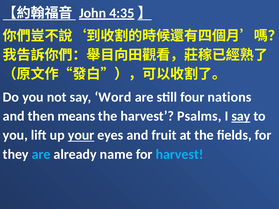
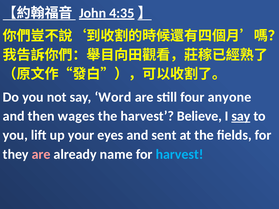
nations: nations -> anyone
means: means -> wages
Psalms: Psalms -> Believe
your underline: present -> none
fruit: fruit -> sent
are at (41, 154) colour: light blue -> pink
